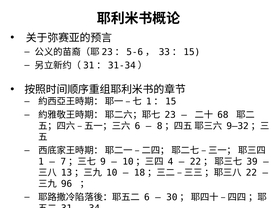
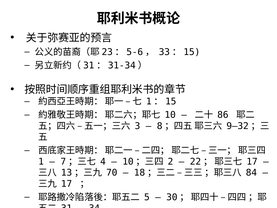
23: 23 -> 10
68: 68 -> 86
6 at (137, 126): 6 -> 3
9: 9 -> 4
4: 4 -> 2
39 at (252, 161): 39 -> 17
10: 10 -> 70
22: 22 -> 84
96 at (67, 184): 96 -> 17
6 at (147, 197): 6 -> 5
